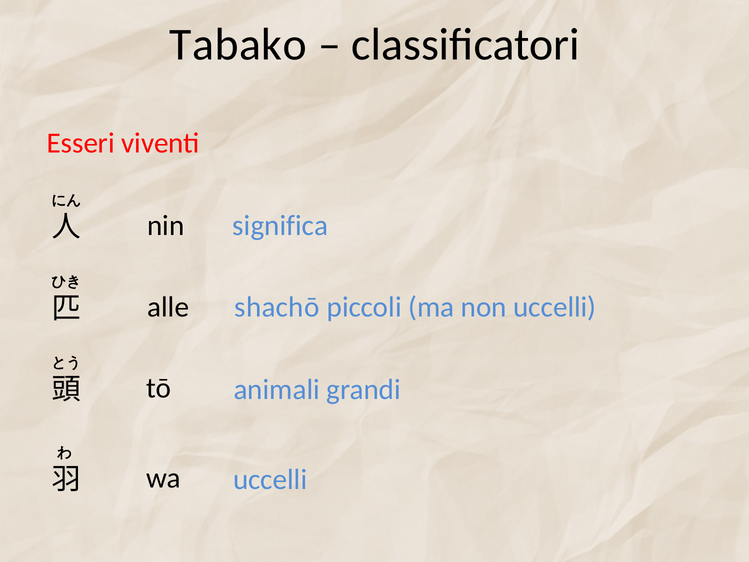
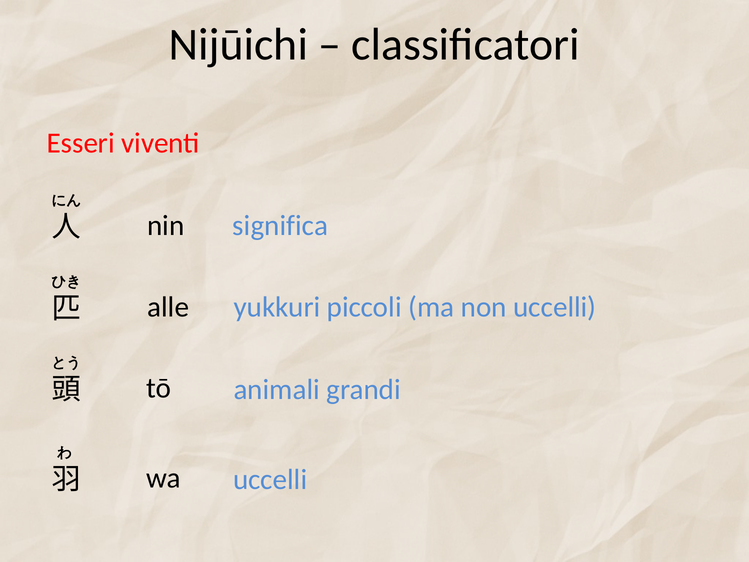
Tabako: Tabako -> Nijūichi
shachō: shachō -> yukkuri
